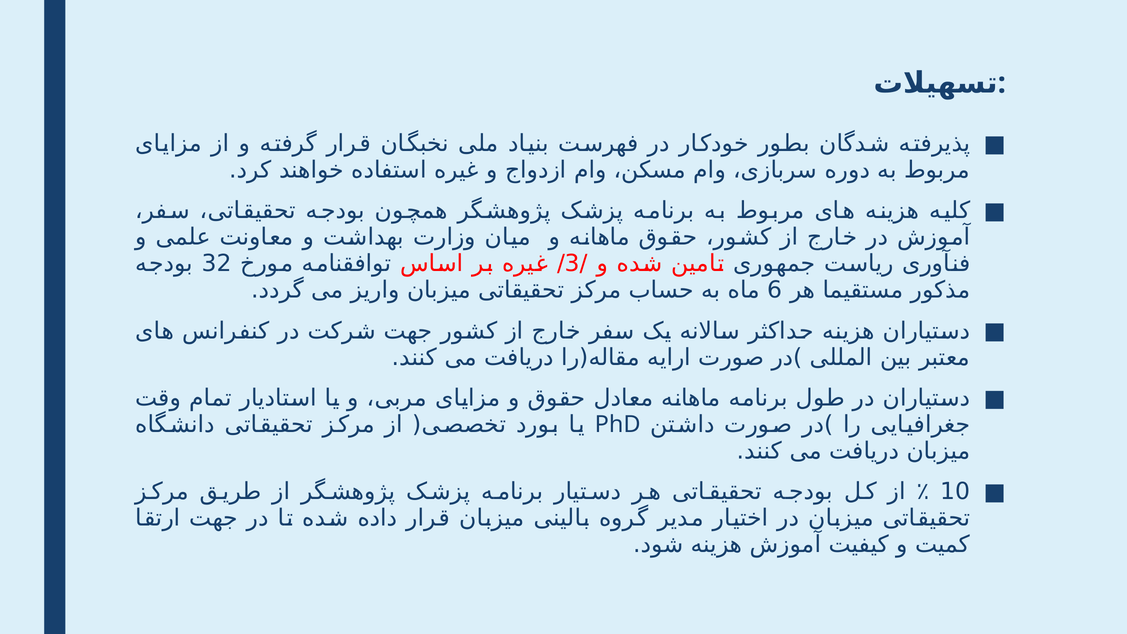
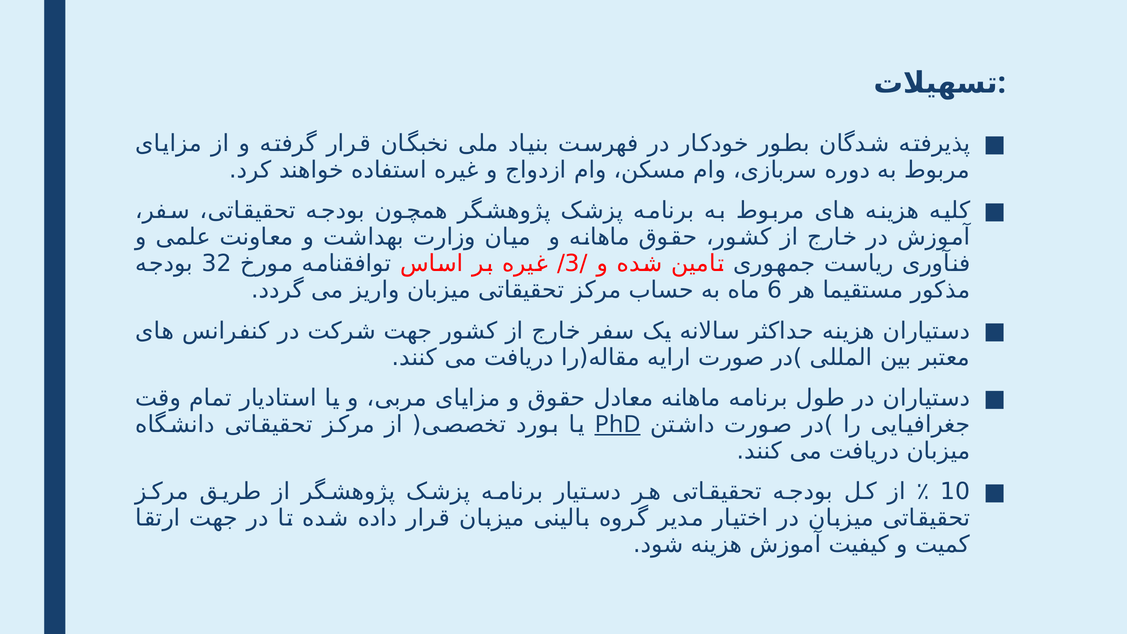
PhD underline: none -> present
